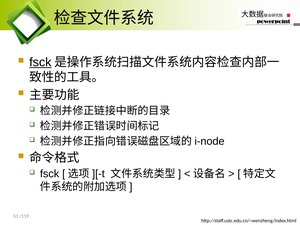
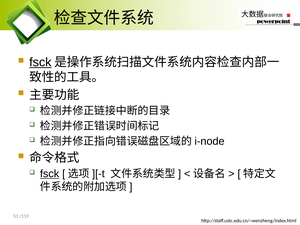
fsck at (50, 174) underline: none -> present
